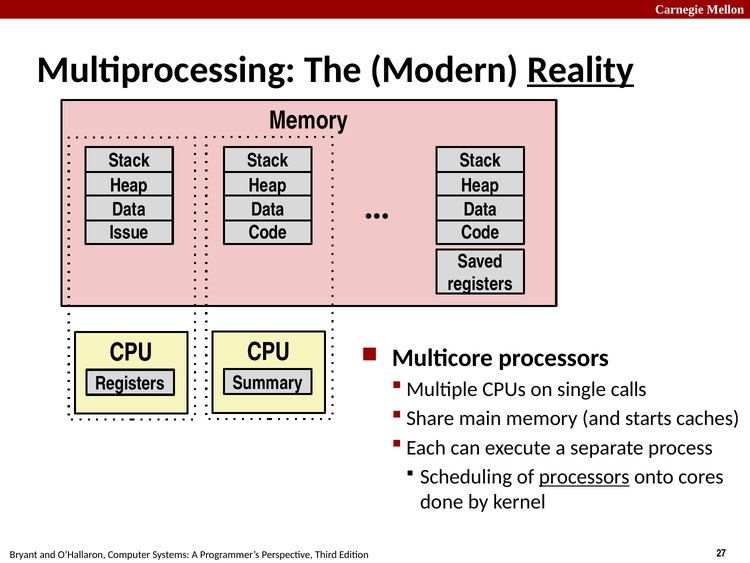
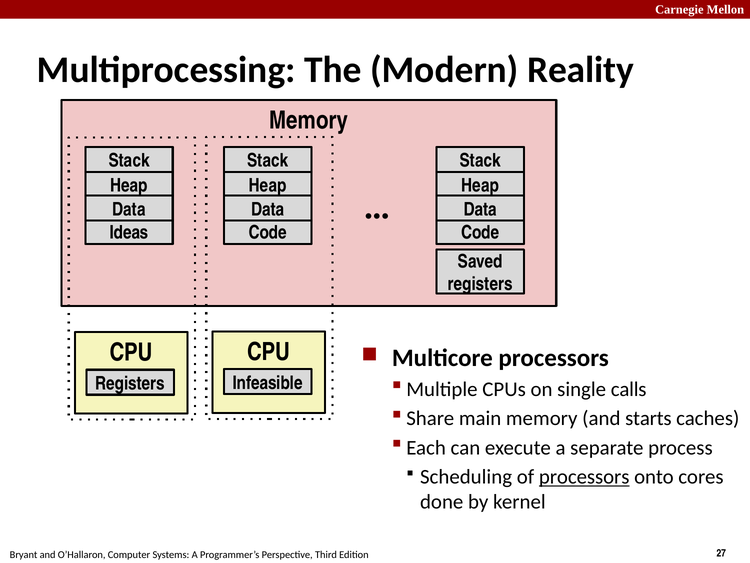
Reality underline: present -> none
Issue: Issue -> Ideas
Summary: Summary -> Infeasible
